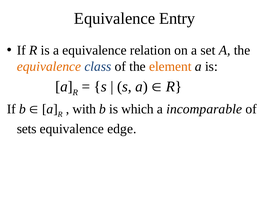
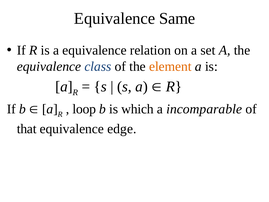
Entry: Entry -> Same
equivalence at (49, 66) colour: orange -> black
with: with -> loop
sets: sets -> that
